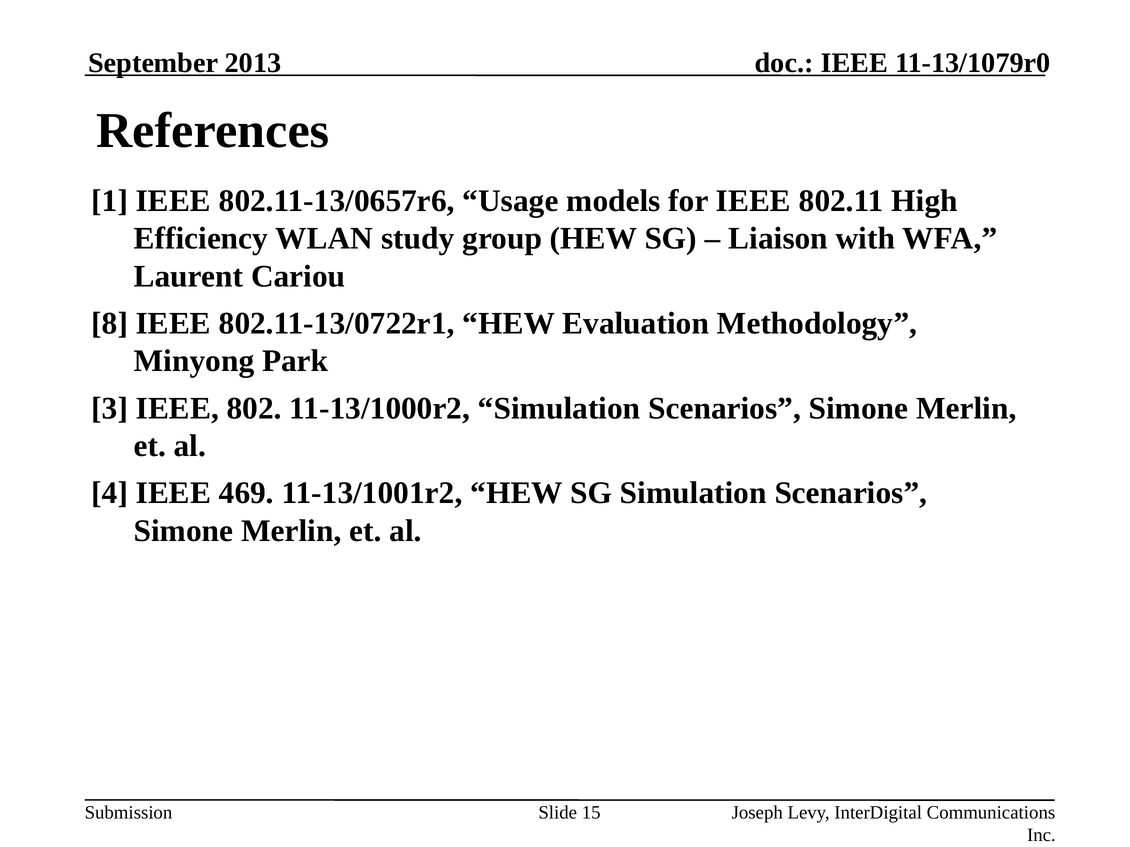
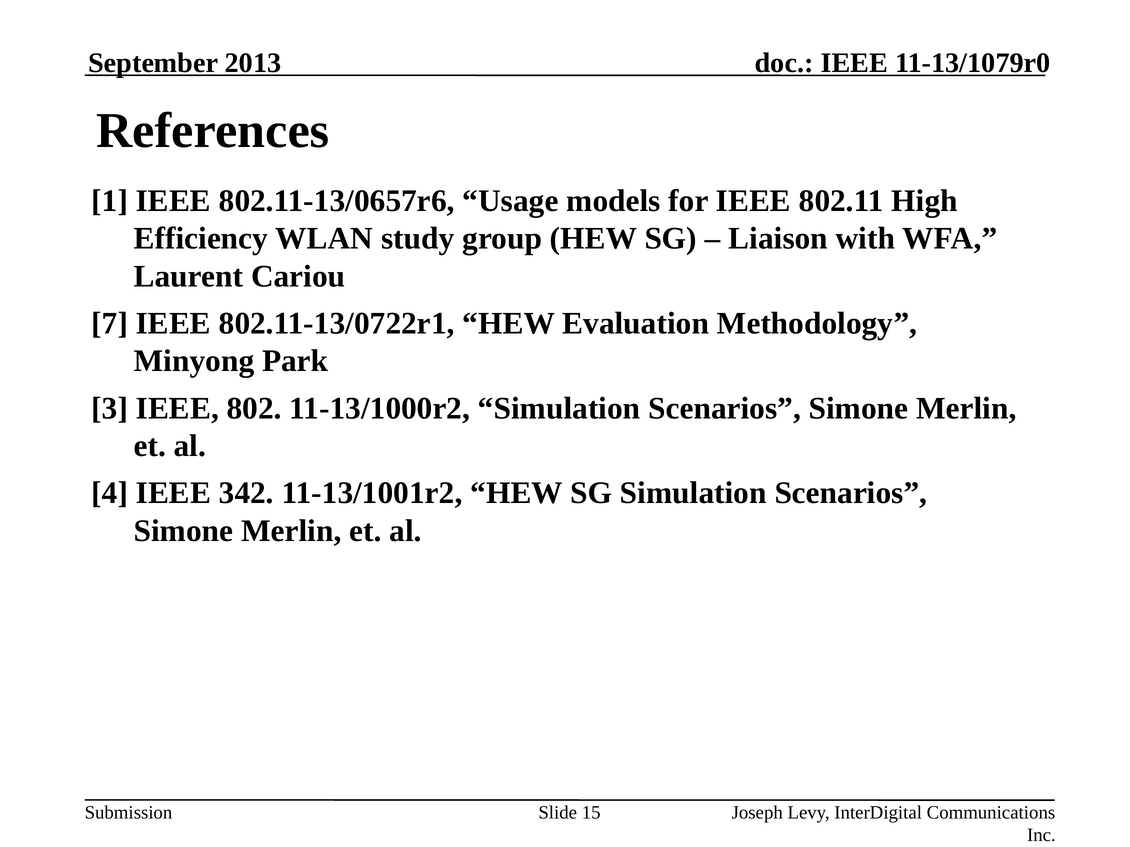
8: 8 -> 7
469: 469 -> 342
